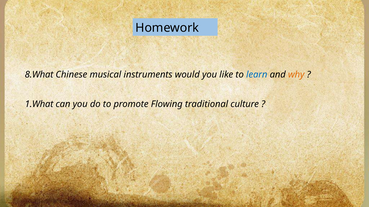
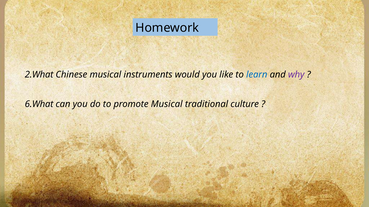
8.What: 8.What -> 2.What
why colour: orange -> purple
1.What: 1.What -> 6.What
promote Flowing: Flowing -> Musical
